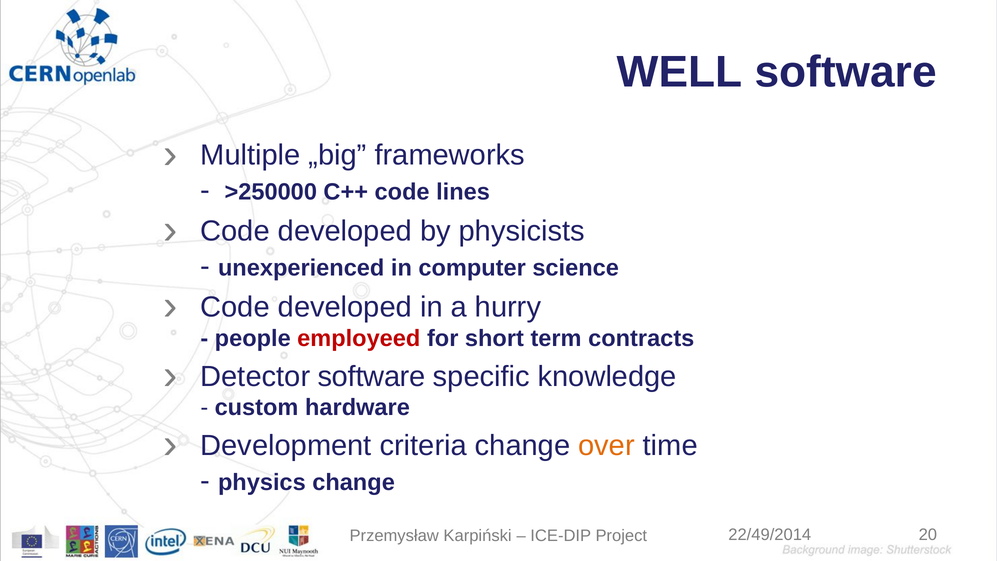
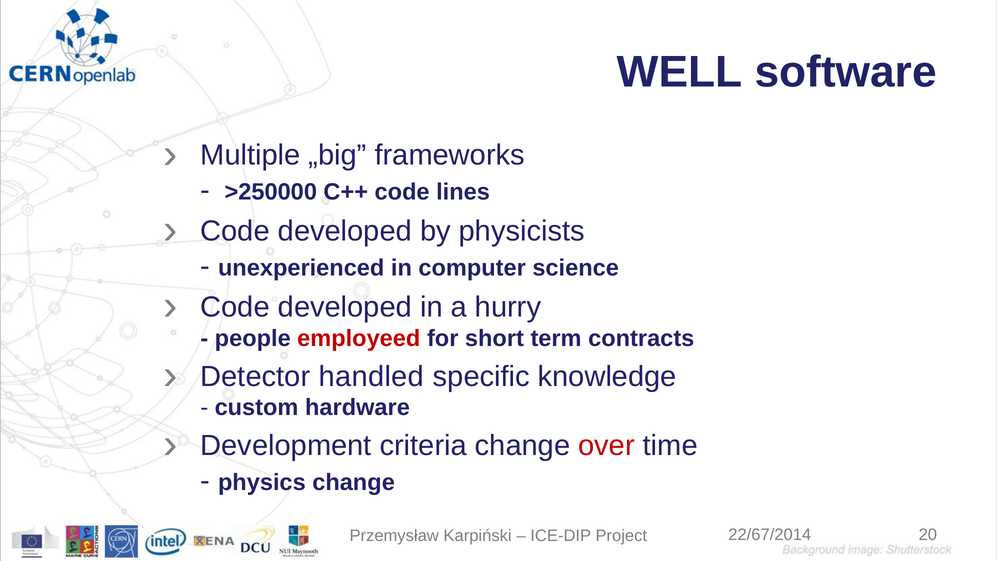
Detector software: software -> handled
over colour: orange -> red
22/49/2014: 22/49/2014 -> 22/67/2014
